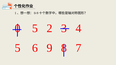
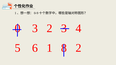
5 at (35, 28): 5 -> 3
9: 9 -> 1
7 at (78, 48): 7 -> 2
